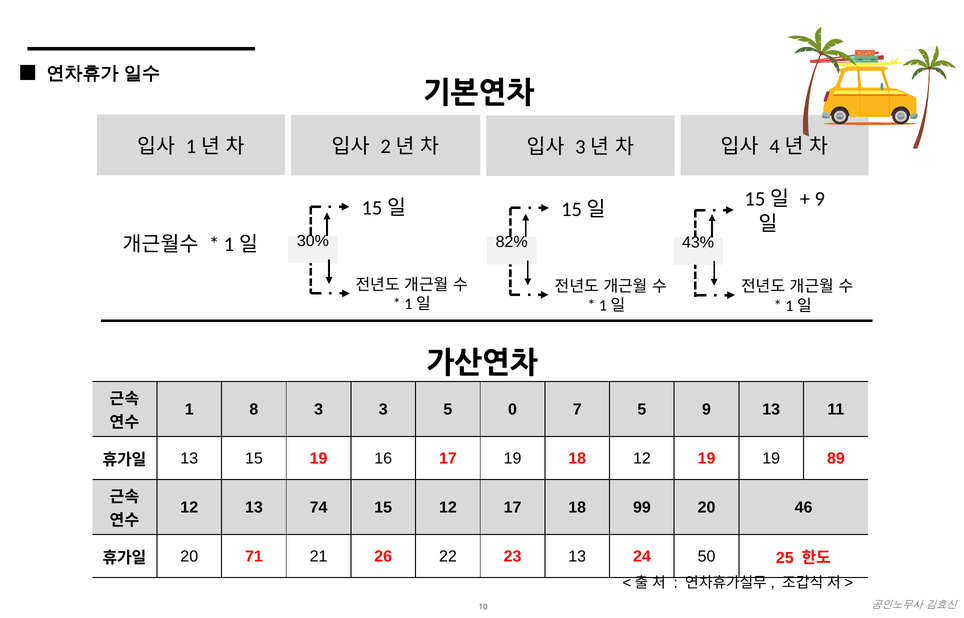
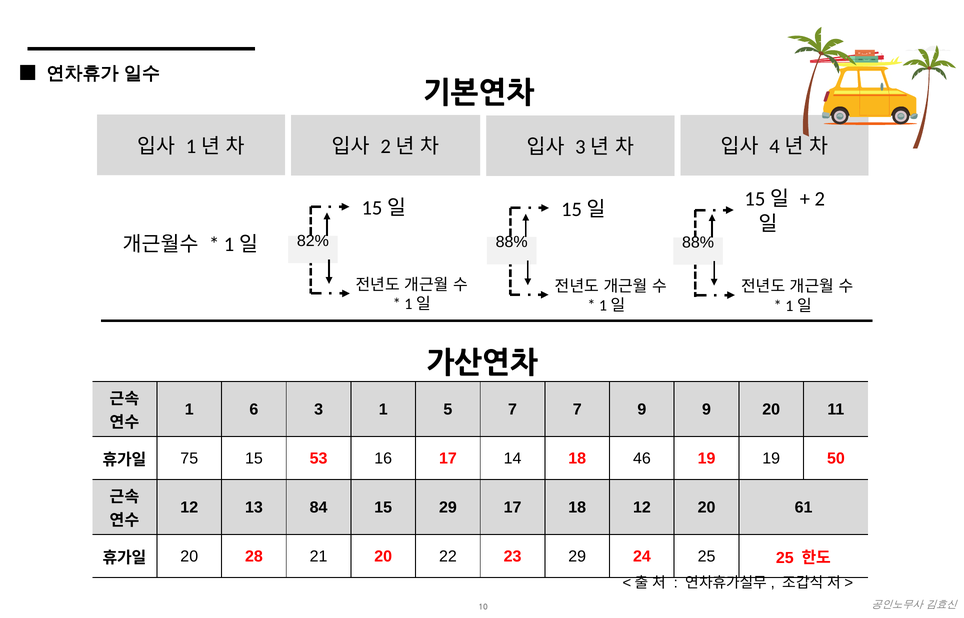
9 at (820, 199): 9 -> 2
30%: 30% -> 82%
82% at (512, 242): 82% -> 88%
43% at (698, 243): 43% -> 88%
8: 8 -> 6
3 3: 3 -> 1
5 0: 0 -> 7
7 5: 5 -> 9
9 13: 13 -> 20
13 at (189, 458): 13 -> 75
15 19: 19 -> 53
17 19: 19 -> 14
18 12: 12 -> 46
89: 89 -> 50
74: 74 -> 84
15 12: 12 -> 29
18 99: 99 -> 12
46: 46 -> 61
71: 71 -> 28
21 26: 26 -> 20
23 13: 13 -> 29
24 50: 50 -> 25
